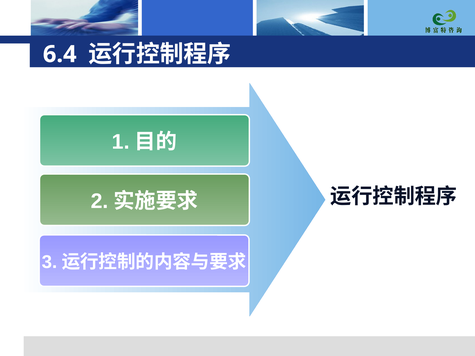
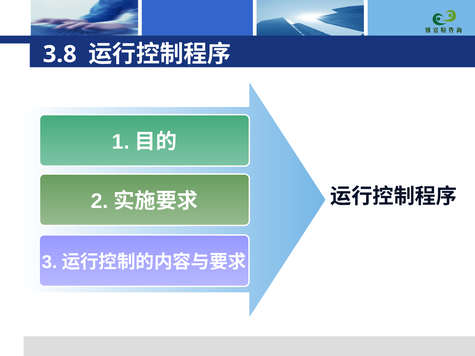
6.4: 6.4 -> 3.8
